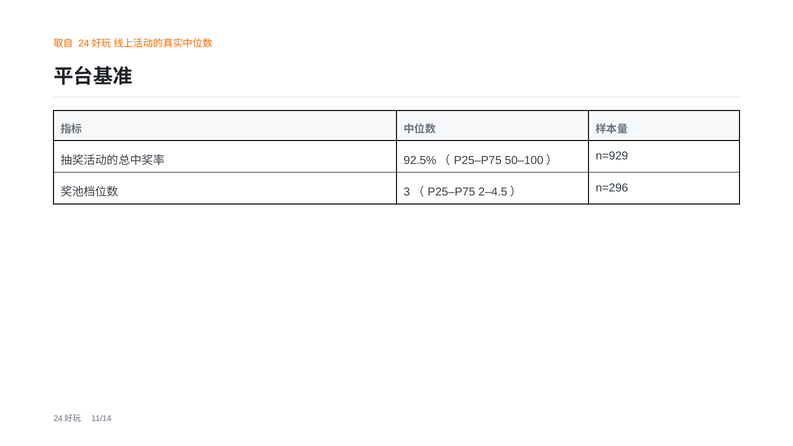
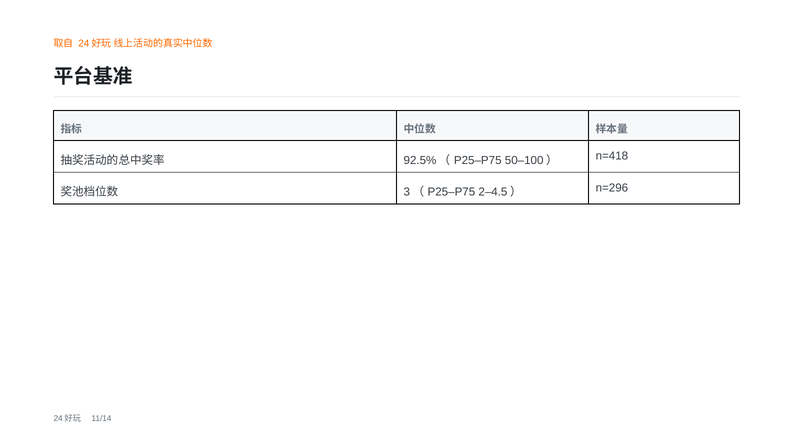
n=929: n=929 -> n=418
